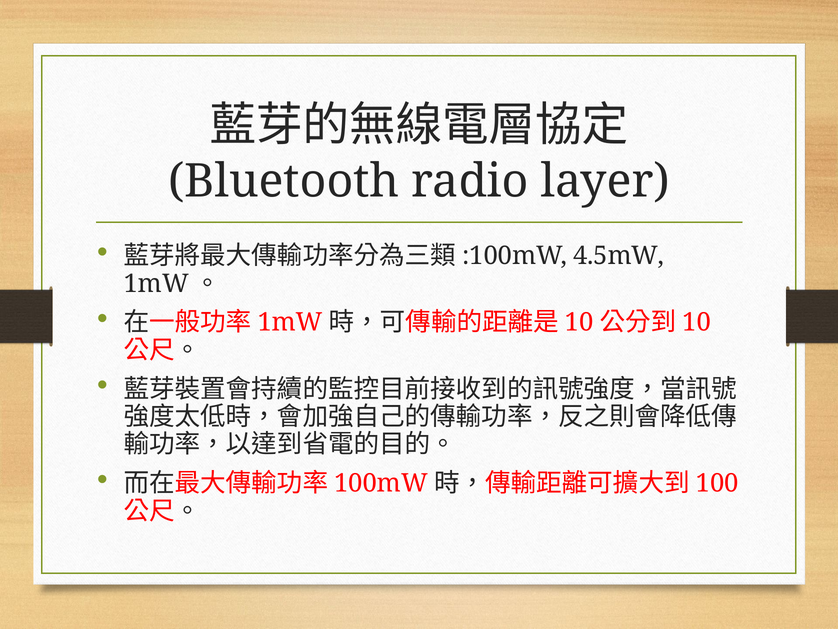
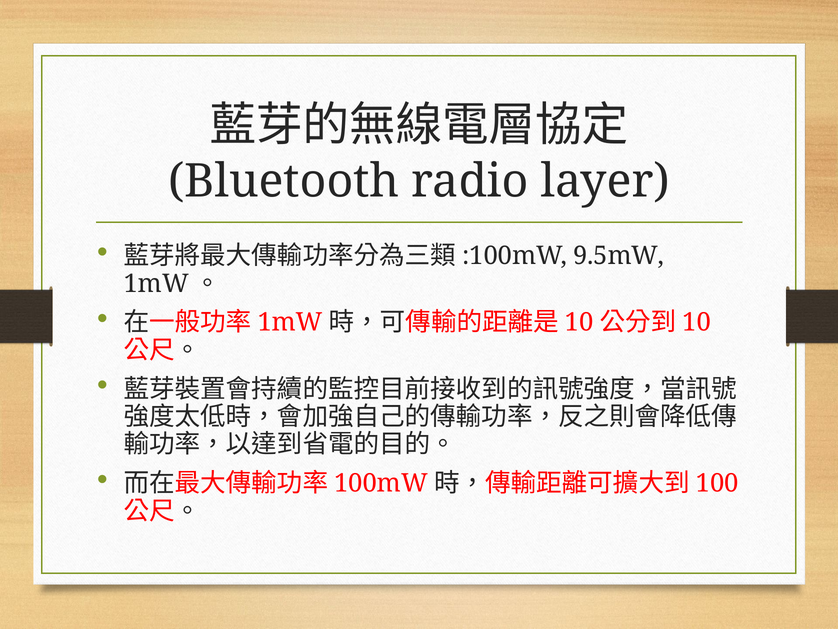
4.5mW: 4.5mW -> 9.5mW
